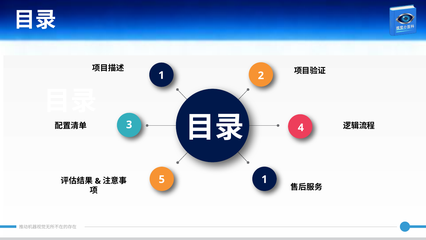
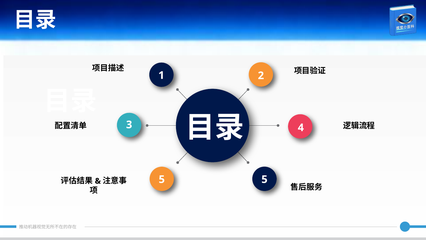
5 1: 1 -> 5
